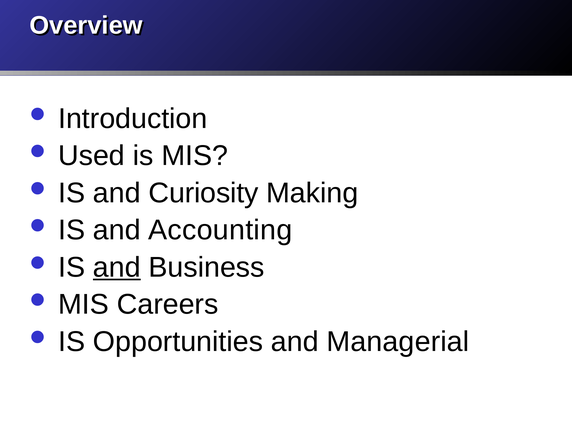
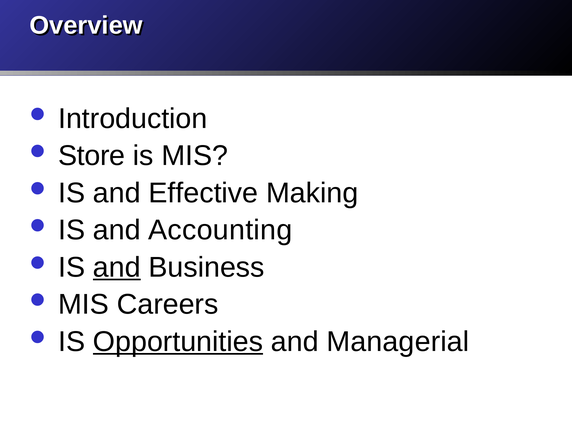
Used: Used -> Store
Curiosity: Curiosity -> Effective
Opportunities underline: none -> present
